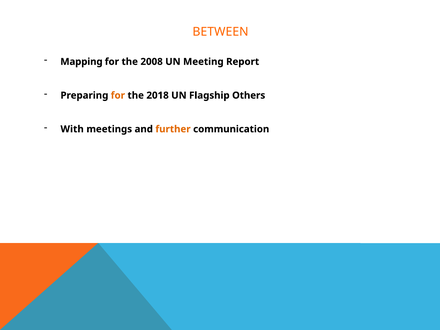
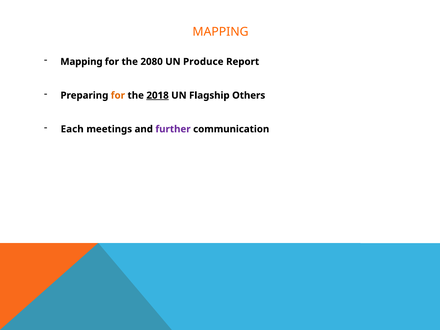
BETWEEN at (221, 32): BETWEEN -> MAPPING
2008: 2008 -> 2080
Meeting: Meeting -> Produce
2018 underline: none -> present
With: With -> Each
further colour: orange -> purple
